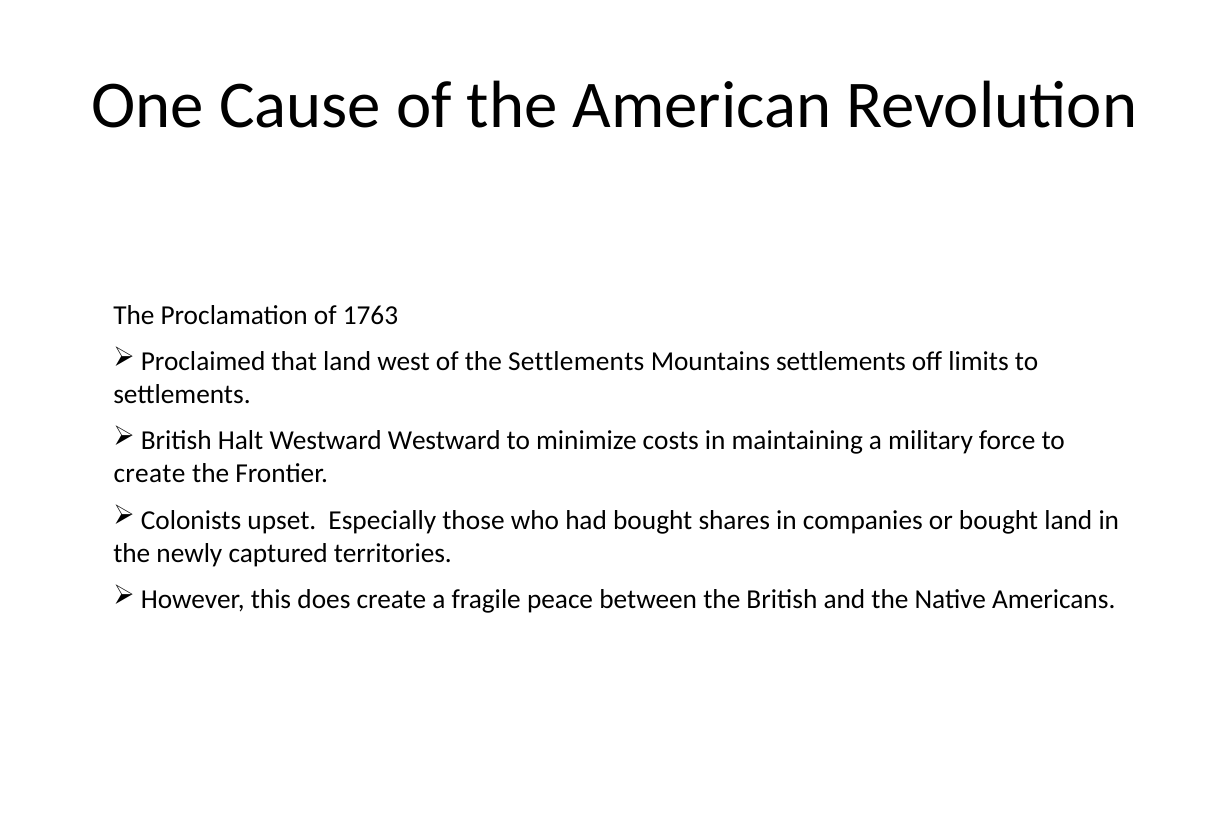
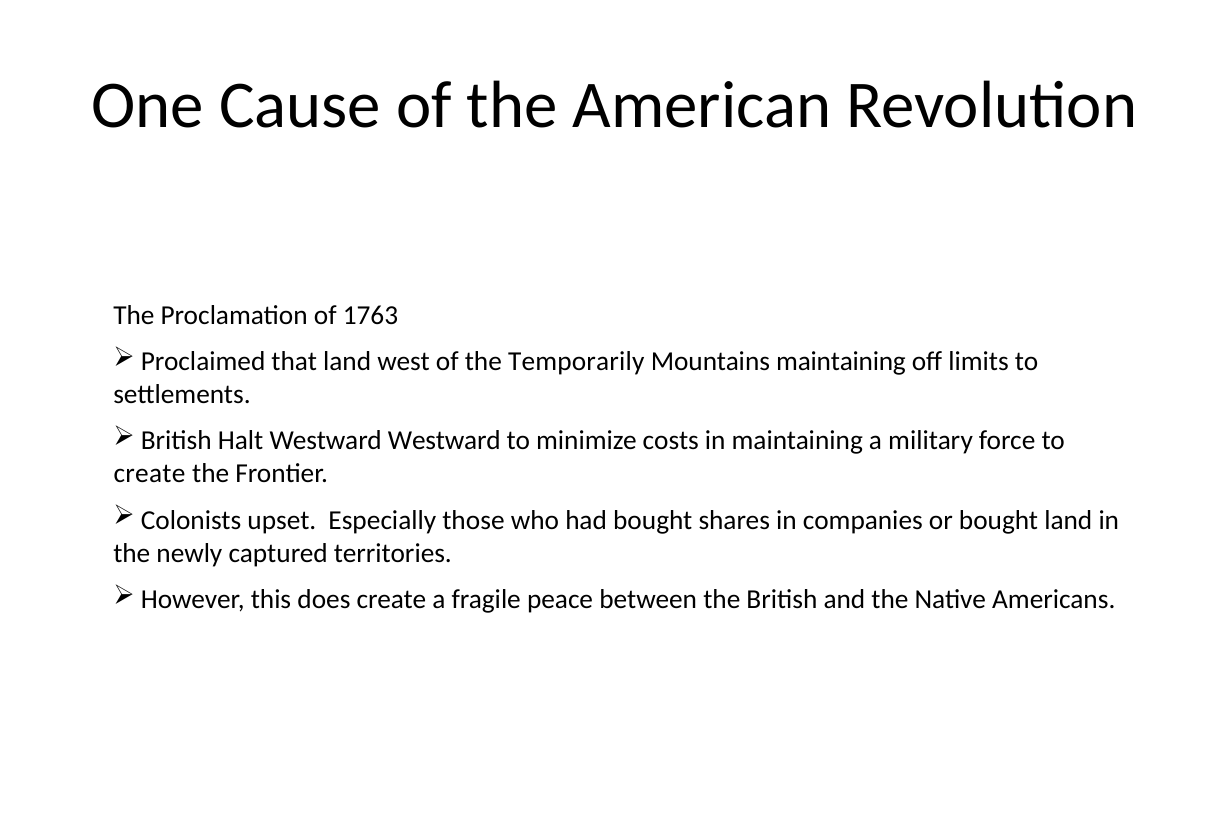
the Settlements: Settlements -> Temporarily
Mountains settlements: settlements -> maintaining
